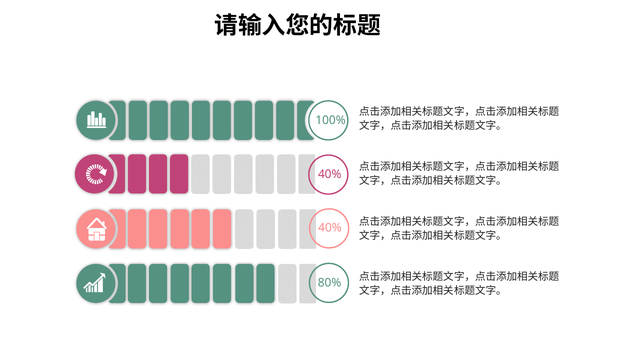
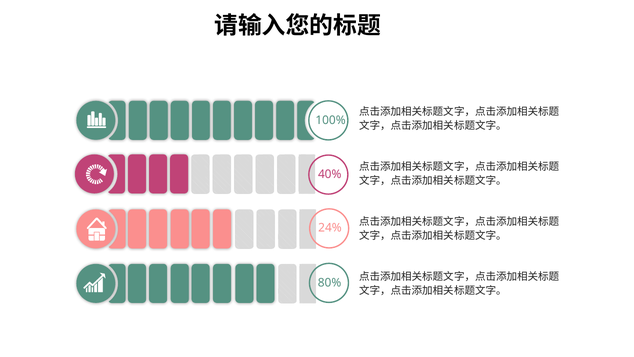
40% at (330, 228): 40% -> 24%
